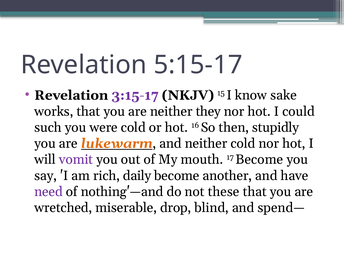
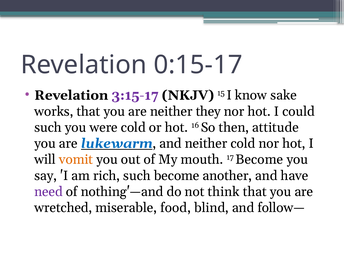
5:15-17: 5:15-17 -> 0:15-17
stupidly: stupidly -> attitude
lukewarm colour: orange -> blue
vomit colour: purple -> orange
rich daily: daily -> such
these: these -> think
drop: drop -> food
spend—: spend— -> follow—
